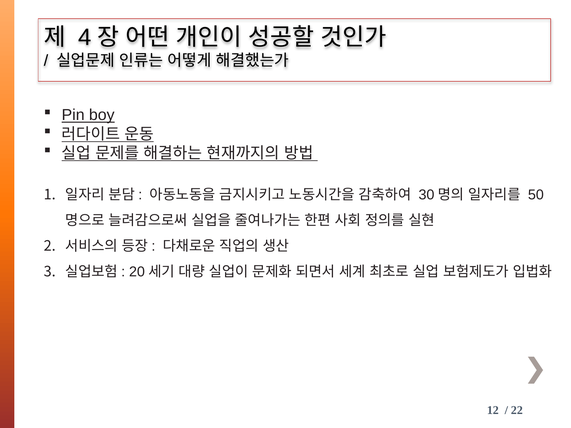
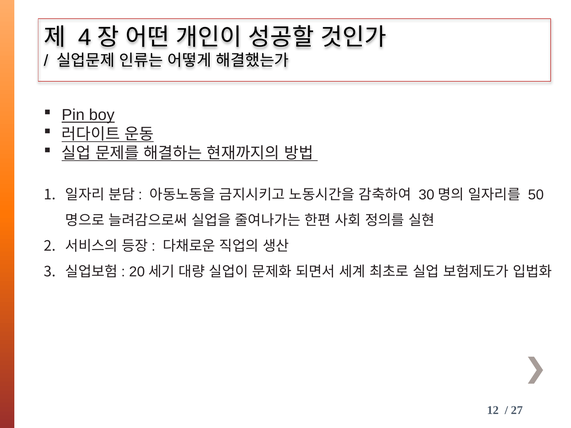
22: 22 -> 27
